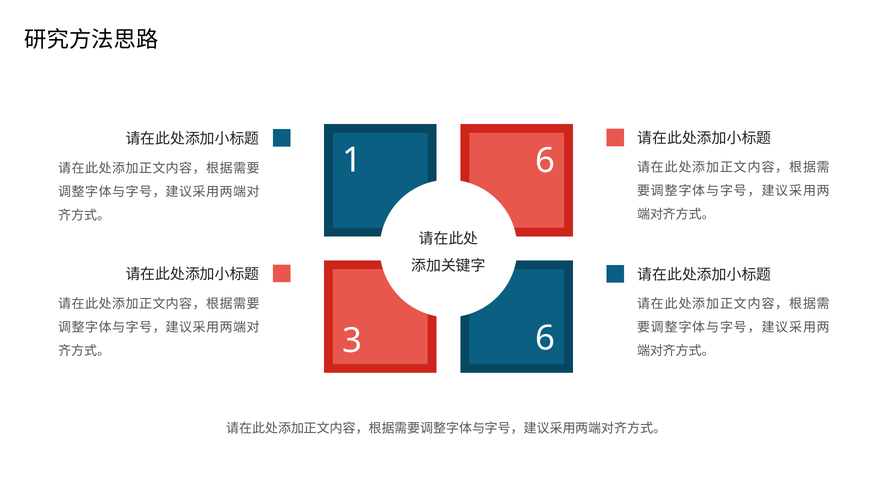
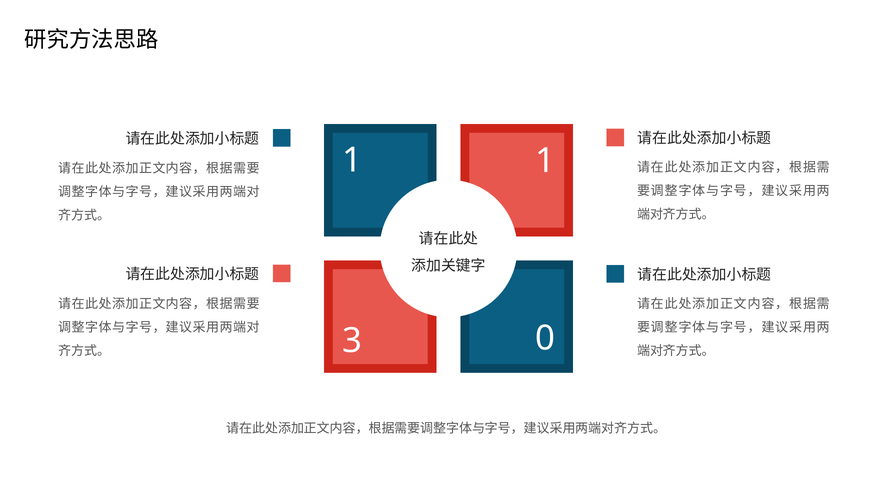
1 6: 6 -> 1
3 6: 6 -> 0
